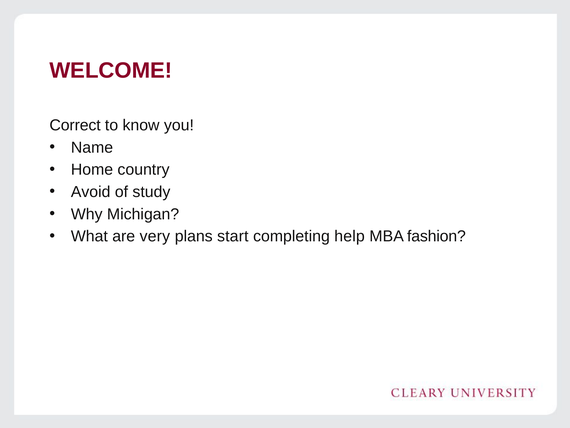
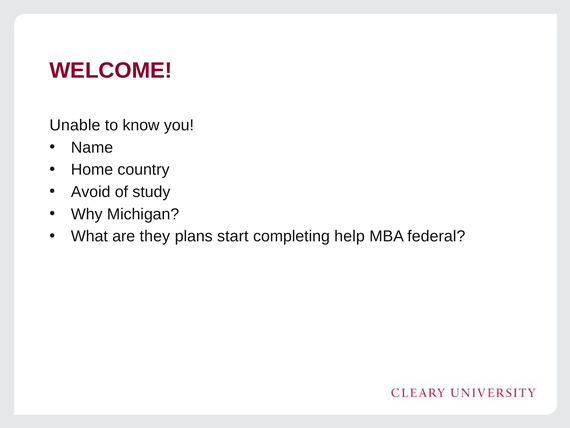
Correct: Correct -> Unable
very: very -> they
fashion: fashion -> federal
